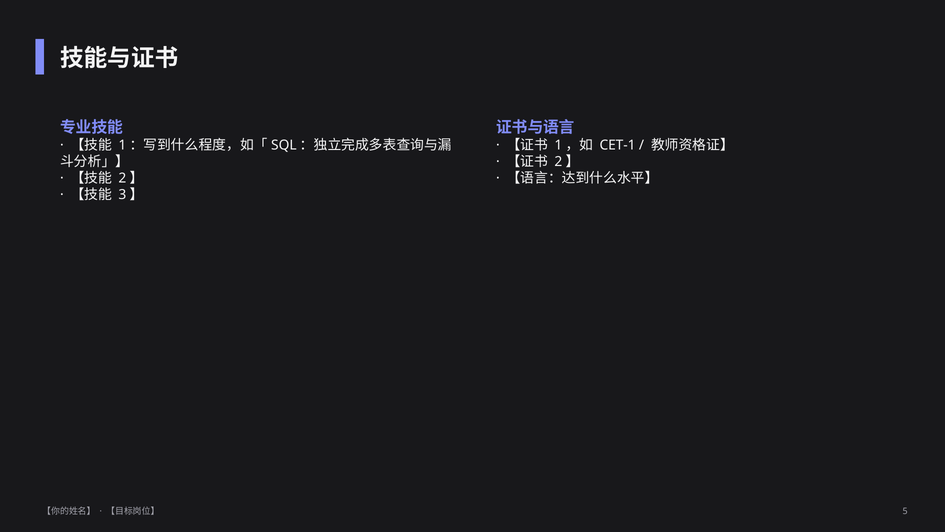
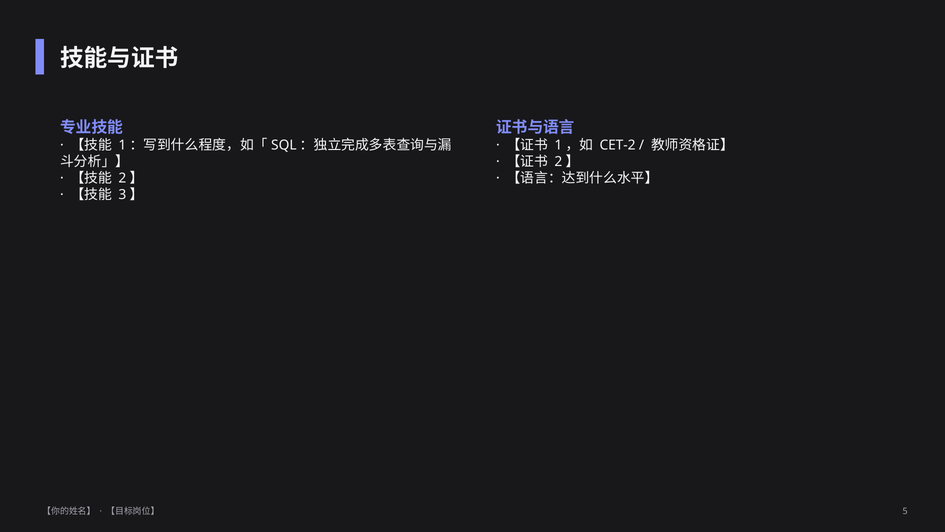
CET-1: CET-1 -> CET-2
